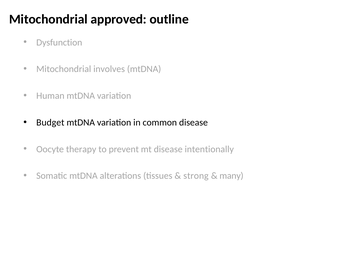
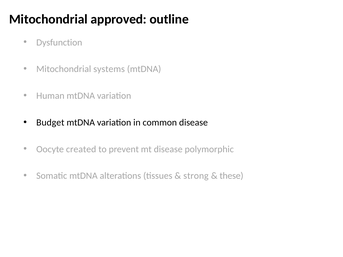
involves: involves -> systems
therapy: therapy -> created
intentionally: intentionally -> polymorphic
many: many -> these
